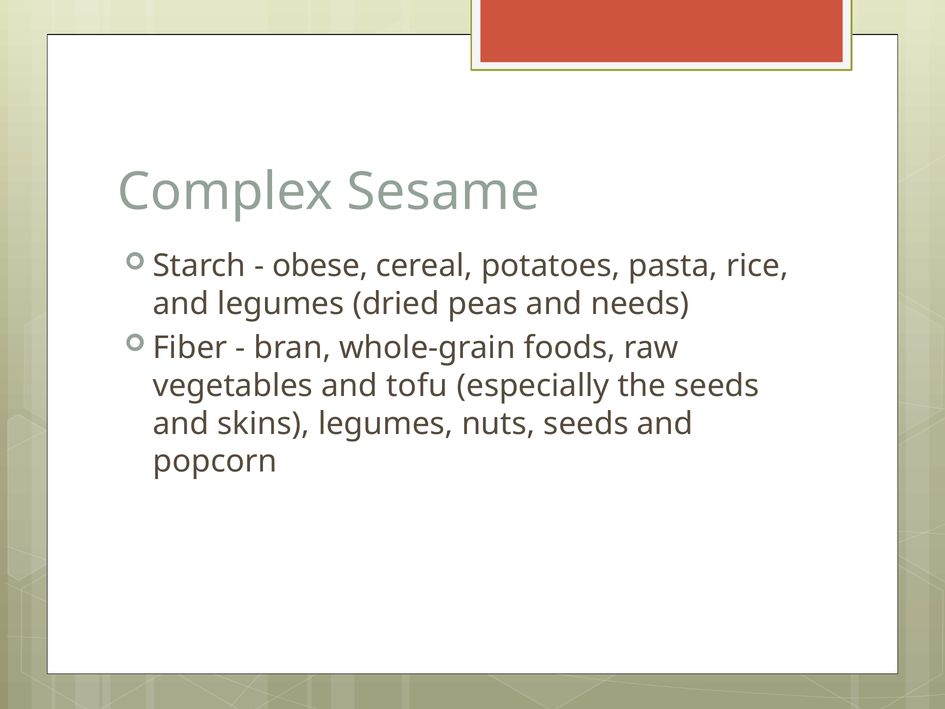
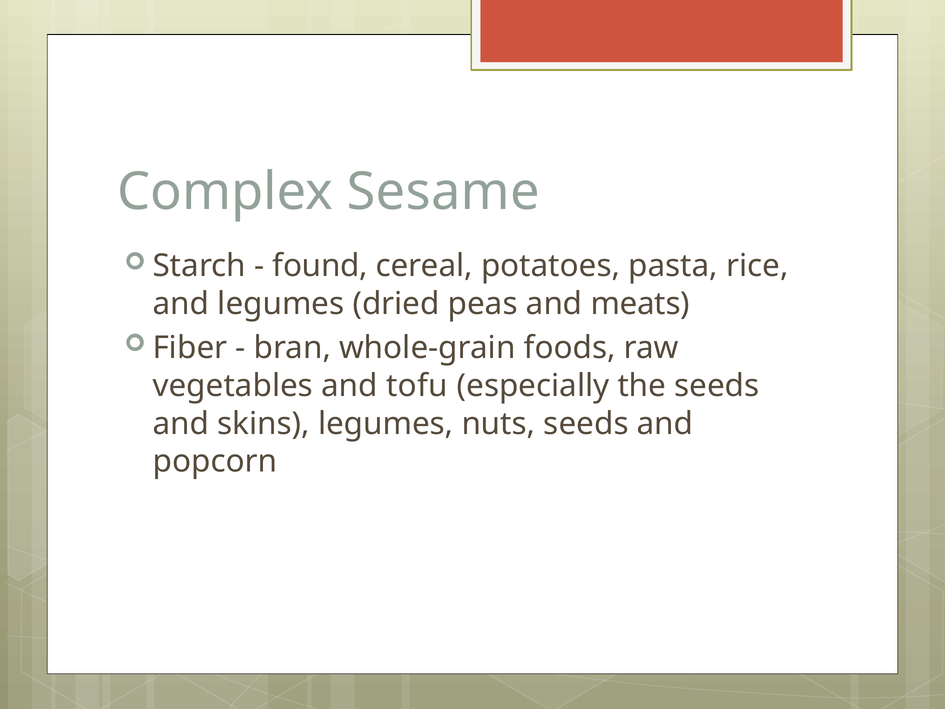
obese: obese -> found
needs: needs -> meats
